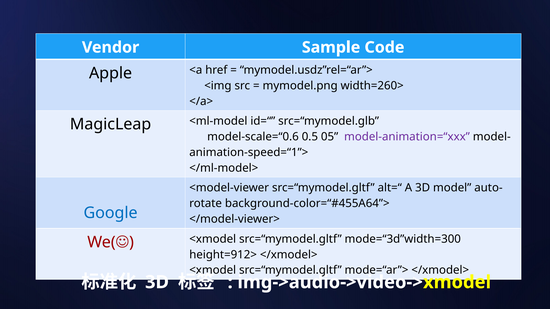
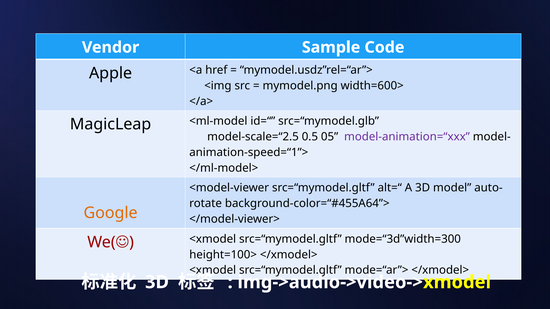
width=260>: width=260> -> width=600>
model-scale=“0.6: model-scale=“0.6 -> model-scale=“2.5
Google colour: blue -> orange
height=912>: height=912> -> height=100>
